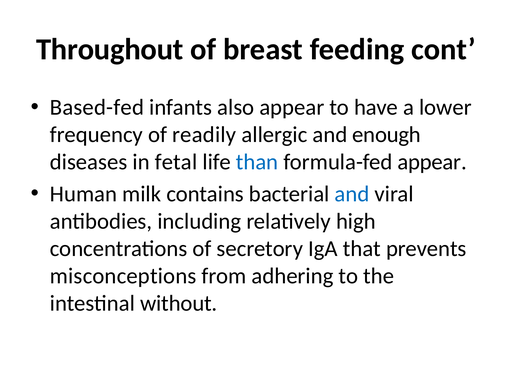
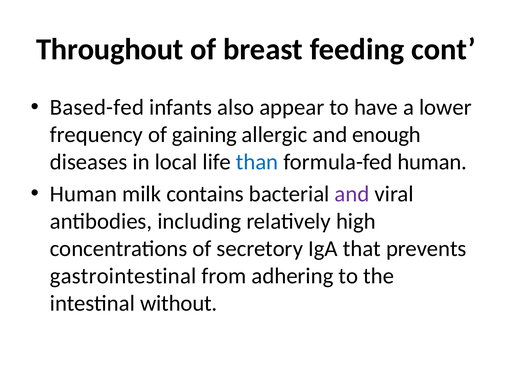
readily: readily -> gaining
fetal: fetal -> local
formula-fed appear: appear -> human
and at (352, 194) colour: blue -> purple
misconceptions: misconceptions -> gastrointestinal
